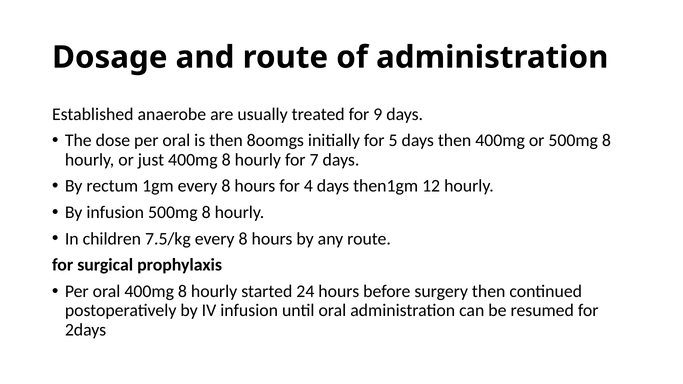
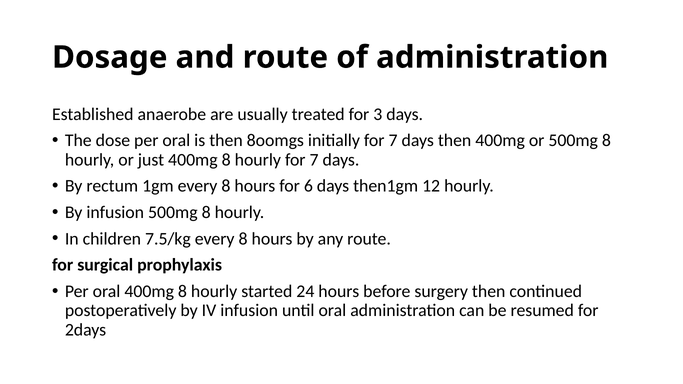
9: 9 -> 3
initially for 5: 5 -> 7
4: 4 -> 6
